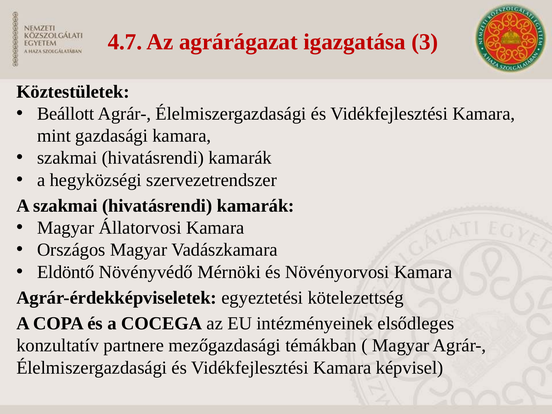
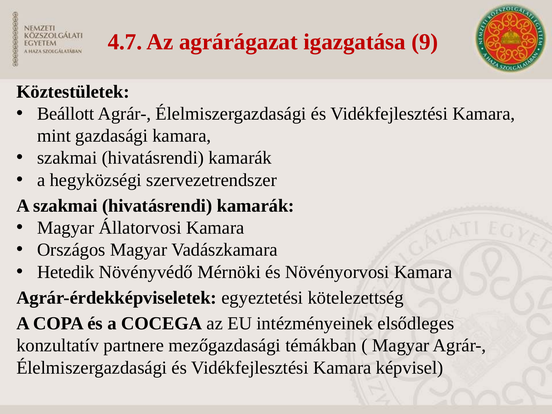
3: 3 -> 9
Eldöntő: Eldöntő -> Hetedik
